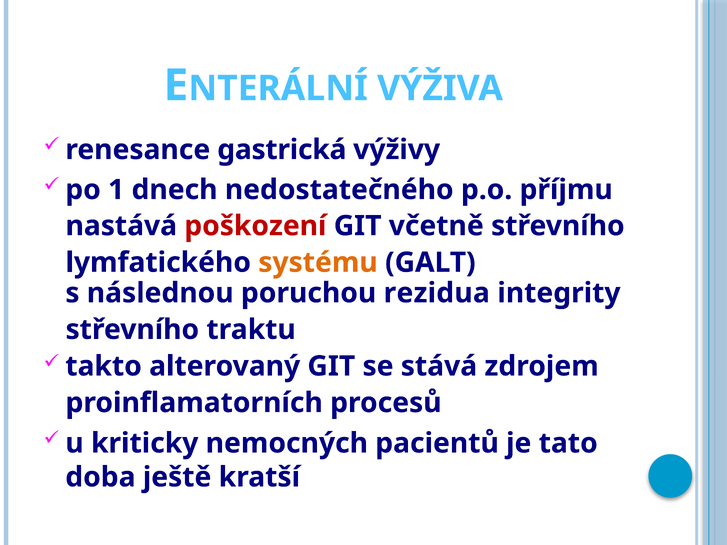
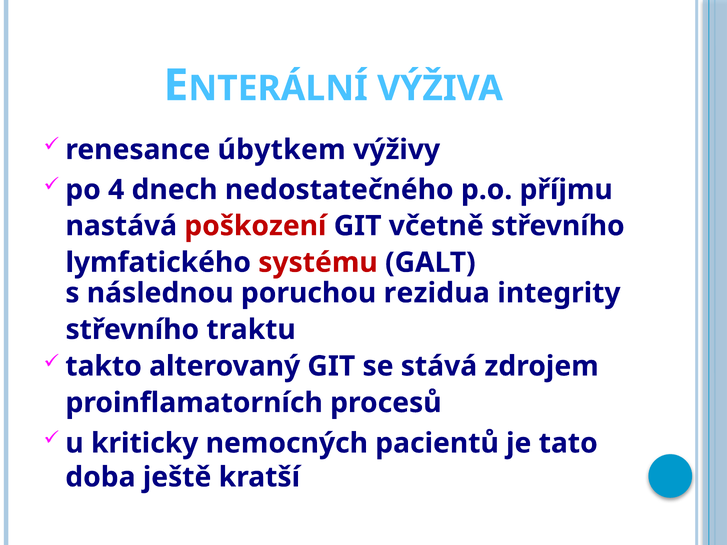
gastrická: gastrická -> úbytkem
1: 1 -> 4
systému colour: orange -> red
